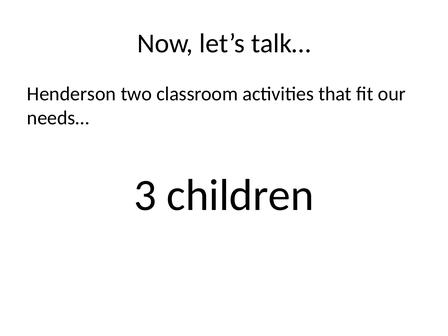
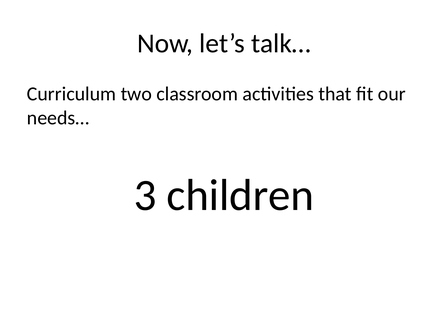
Henderson: Henderson -> Curriculum
